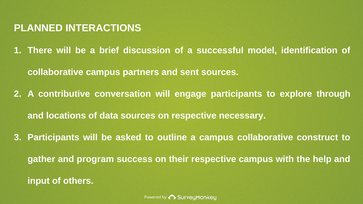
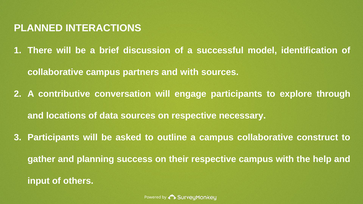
and sent: sent -> with
program: program -> planning
